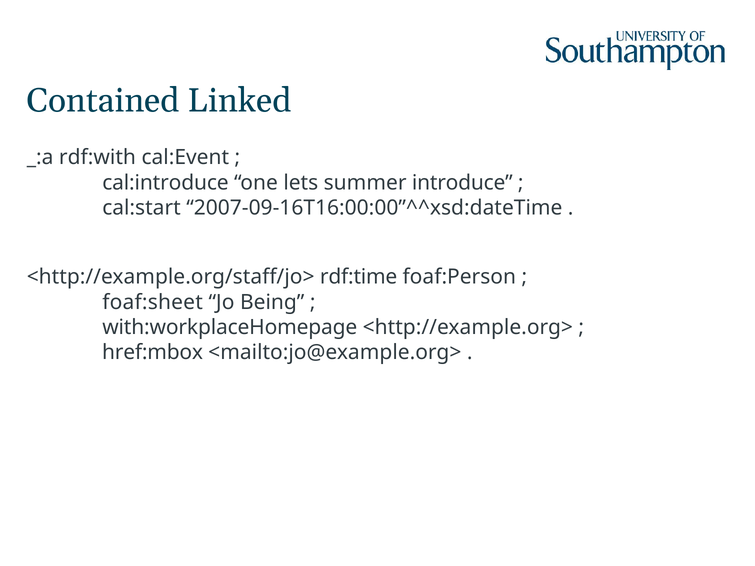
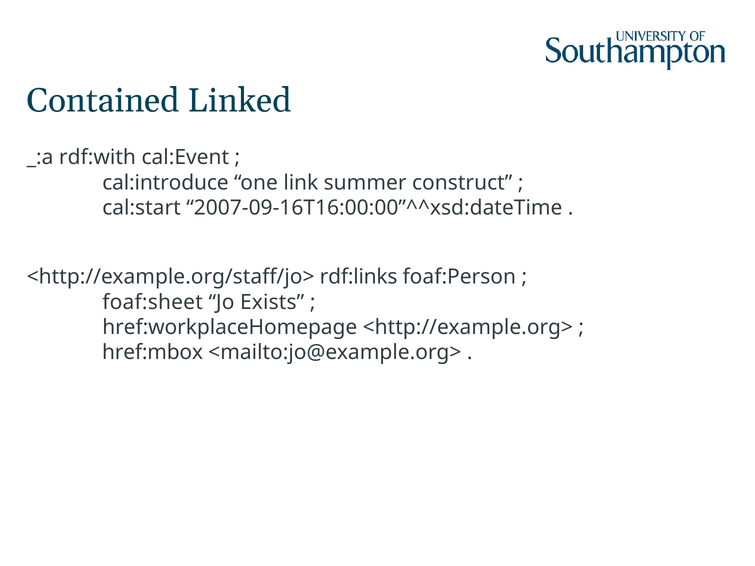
lets: lets -> link
introduce: introduce -> construct
rdf:time: rdf:time -> rdf:links
Being: Being -> Exists
with:workplaceHomepage: with:workplaceHomepage -> href:workplaceHomepage
